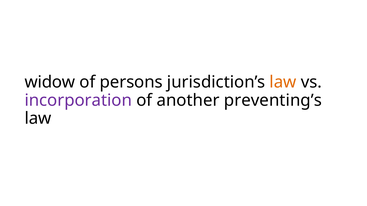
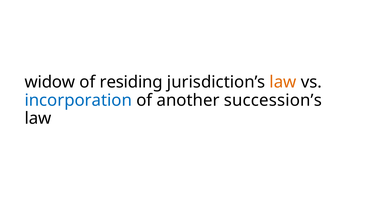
persons: persons -> residing
incorporation colour: purple -> blue
preventing’s: preventing’s -> succession’s
